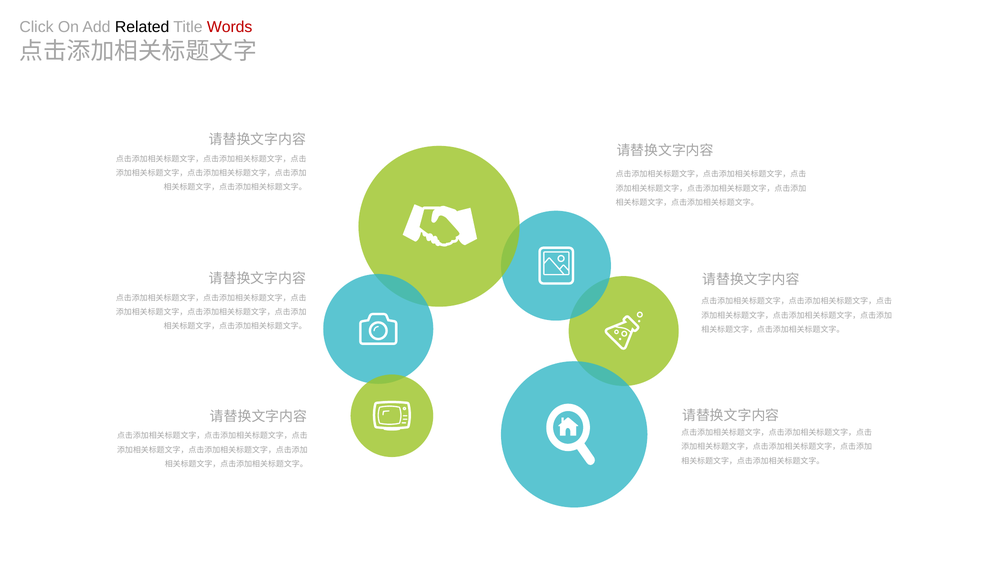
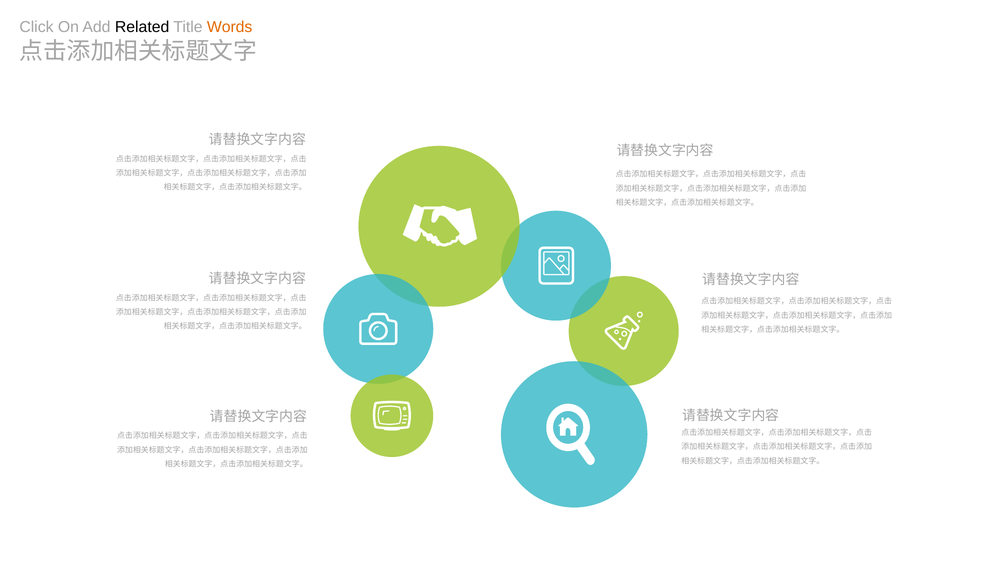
Words colour: red -> orange
